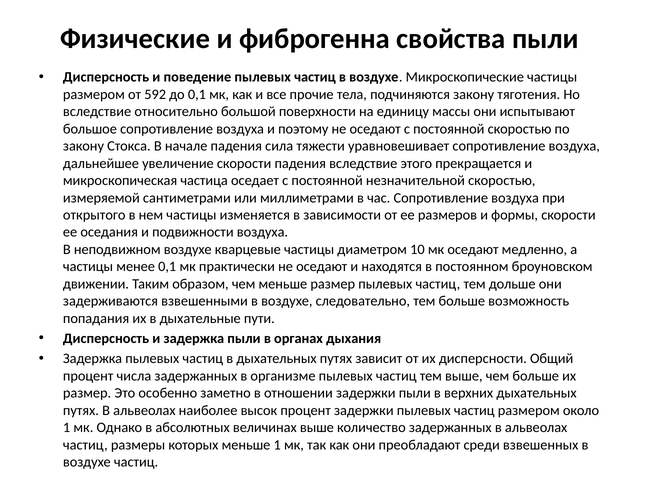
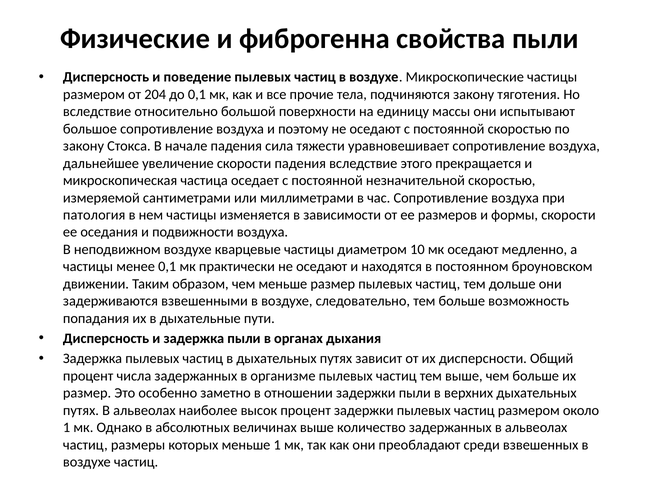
592: 592 -> 204
открытого: открытого -> патология
